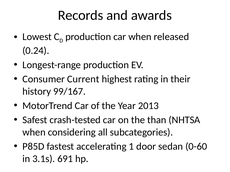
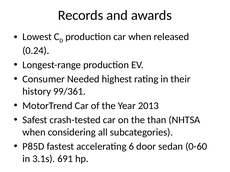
Current: Current -> Needed
99/167: 99/167 -> 99/361
1: 1 -> 6
